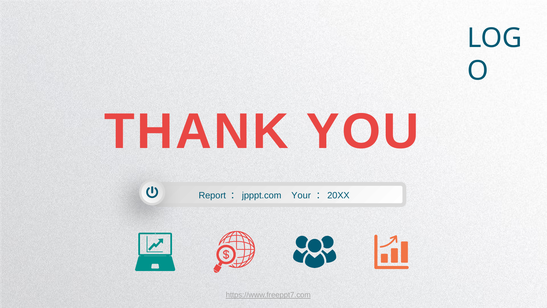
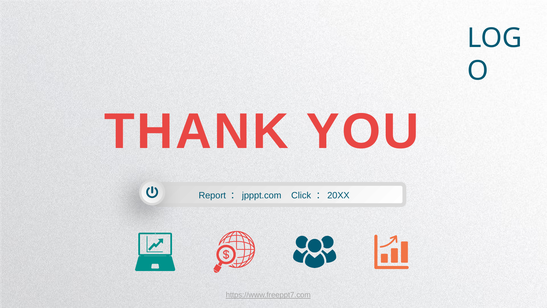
Your: Your -> Click
